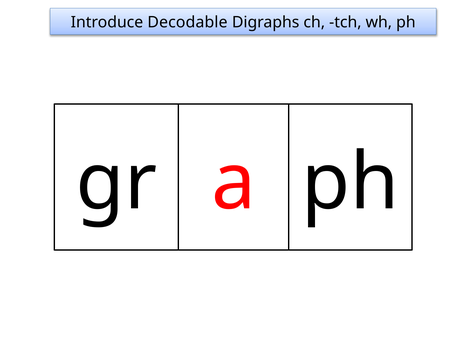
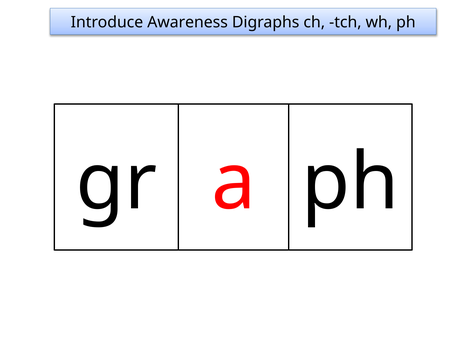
Decodable: Decodable -> Awareness
